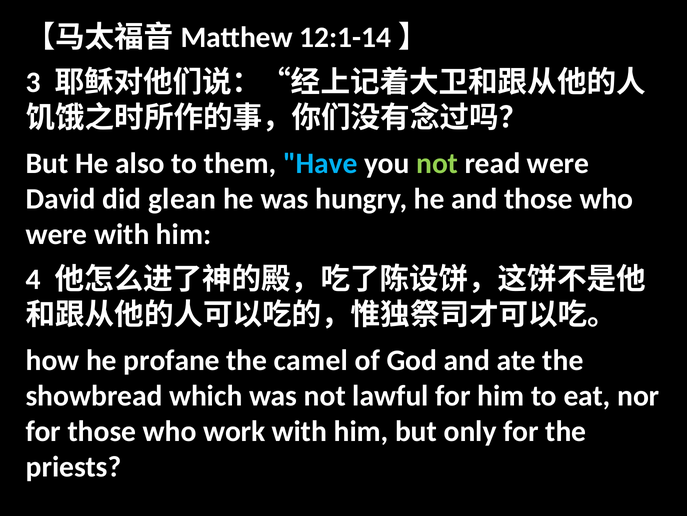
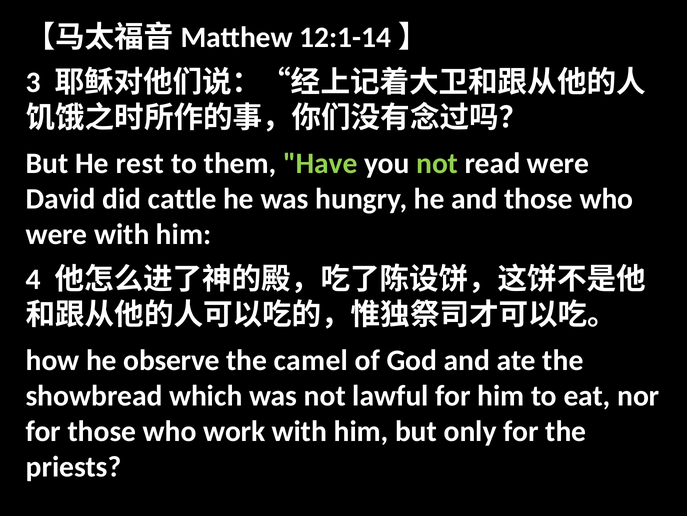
also: also -> rest
Have colour: light blue -> light green
glean: glean -> cattle
profane: profane -> observe
